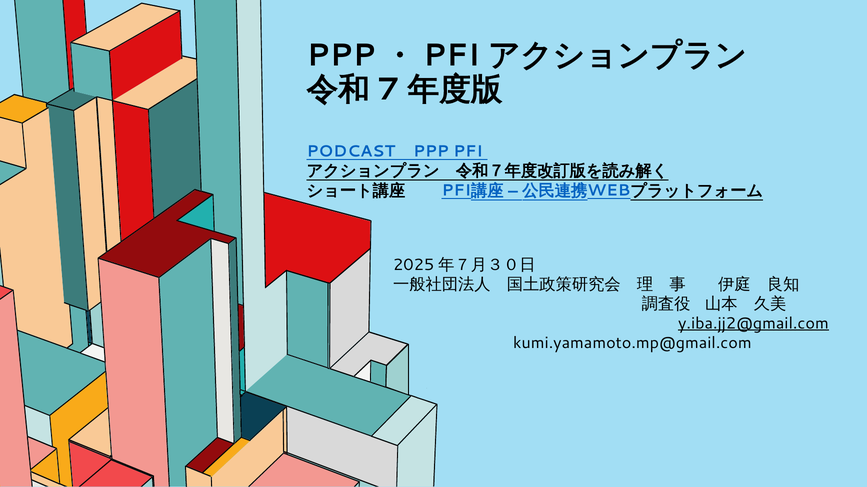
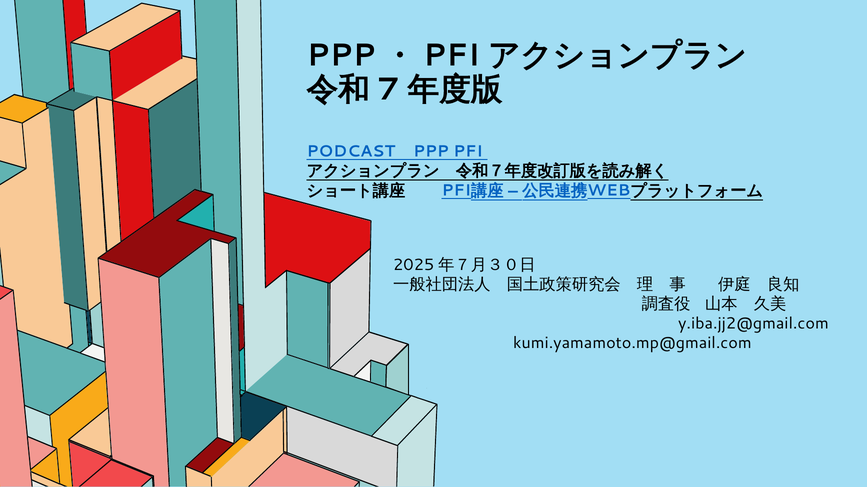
y.iba.jj2@gmail.com underline: present -> none
